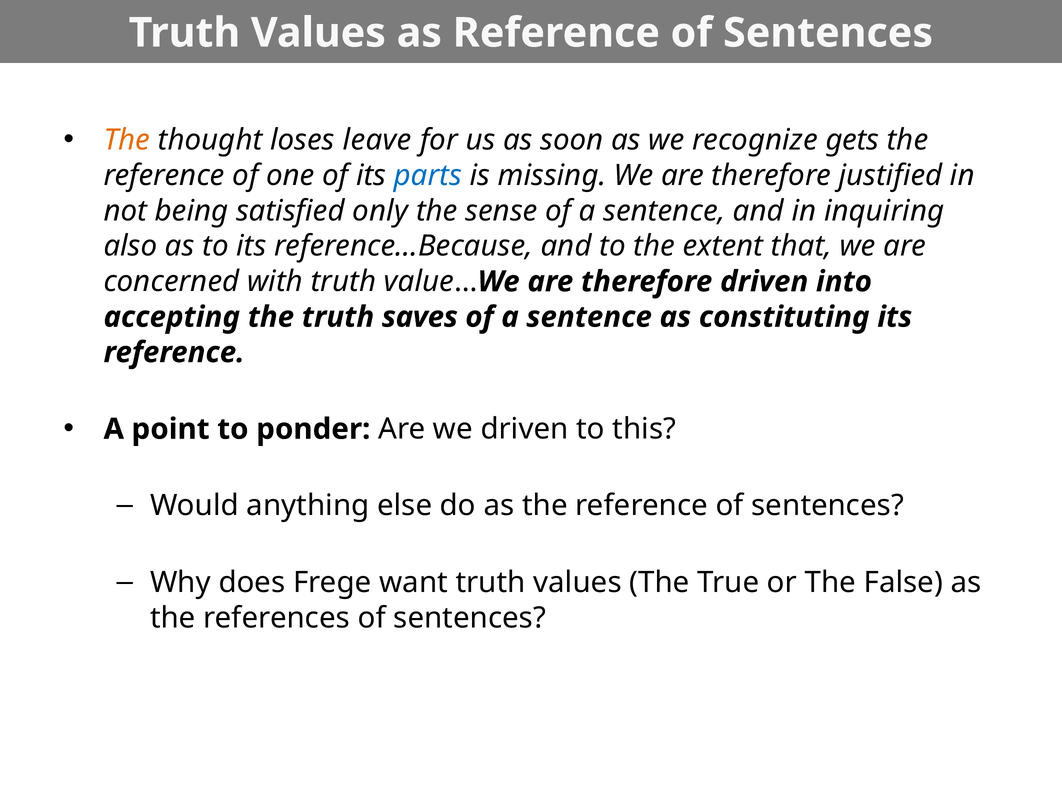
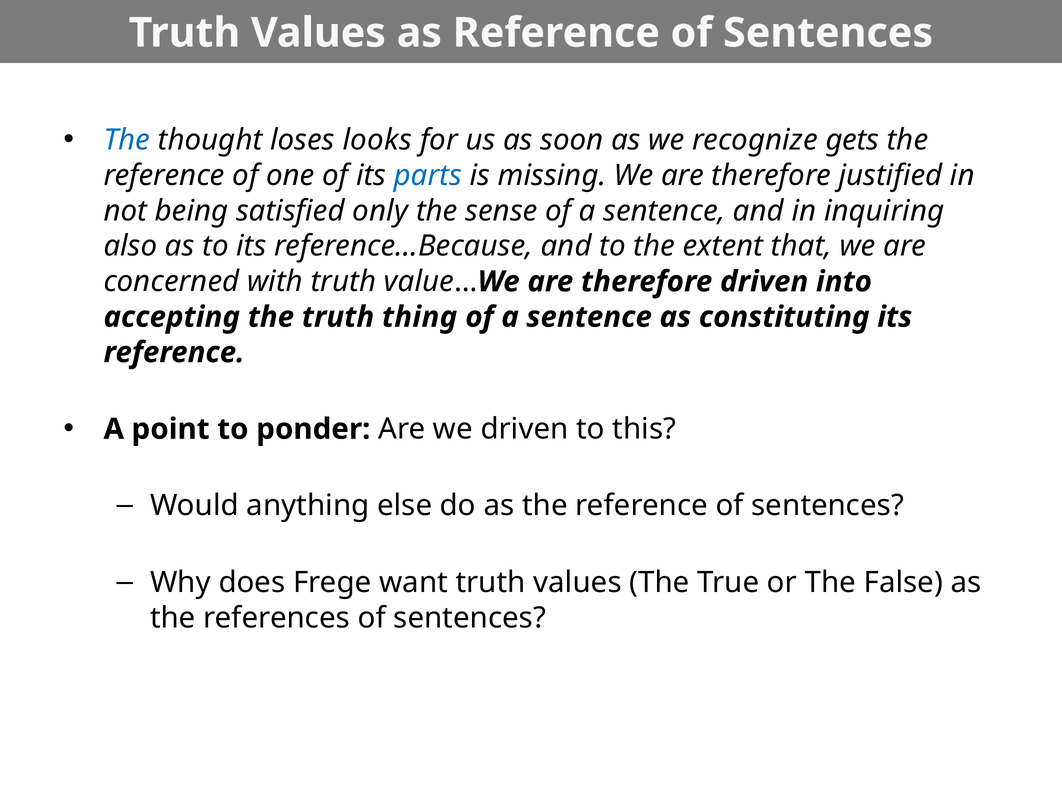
The at (127, 140) colour: orange -> blue
leave: leave -> looks
saves: saves -> thing
